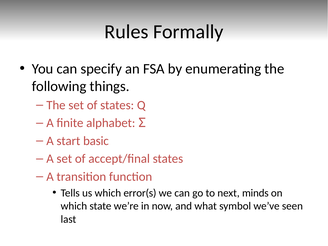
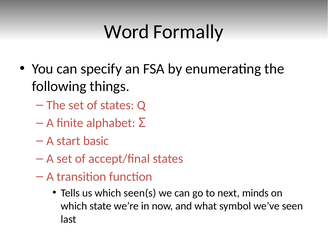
Rules: Rules -> Word
error(s: error(s -> seen(s
